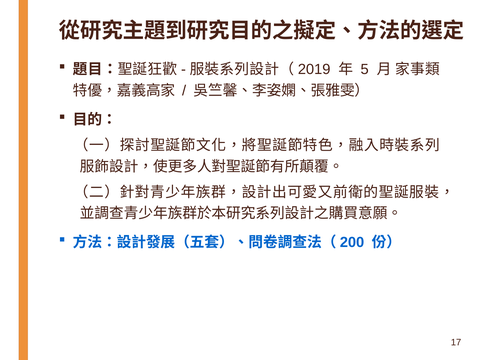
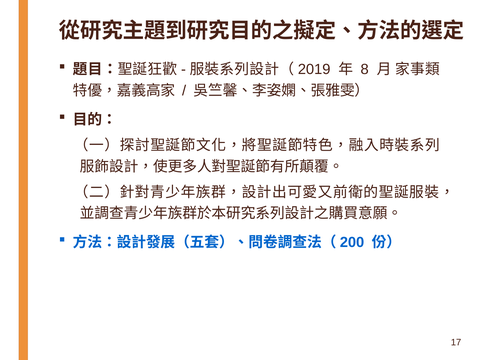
5: 5 -> 8
